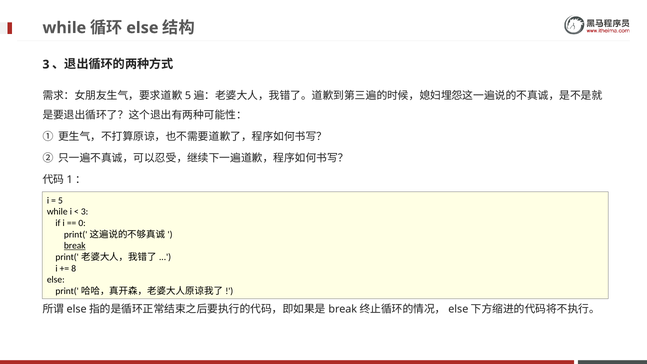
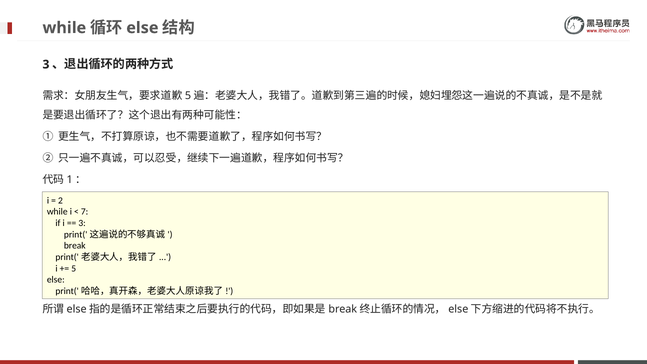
5: 5 -> 2
3 at (85, 212): 3 -> 7
0 at (82, 223): 0 -> 3
break underline: present -> none
8: 8 -> 5
